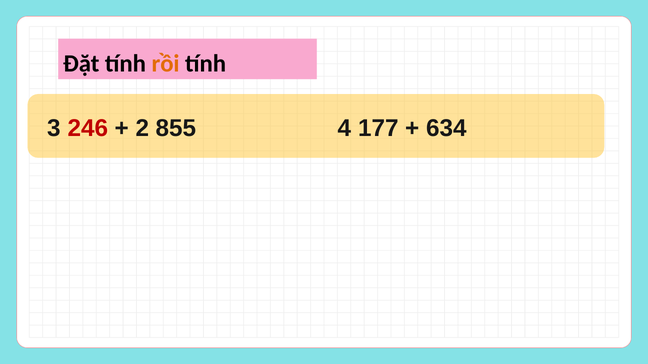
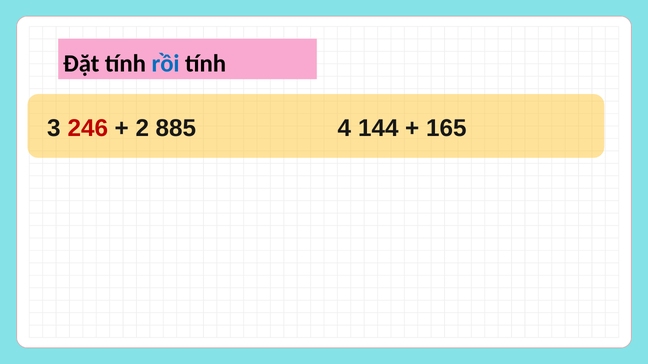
rồi colour: orange -> blue
855: 855 -> 885
177: 177 -> 144
634: 634 -> 165
